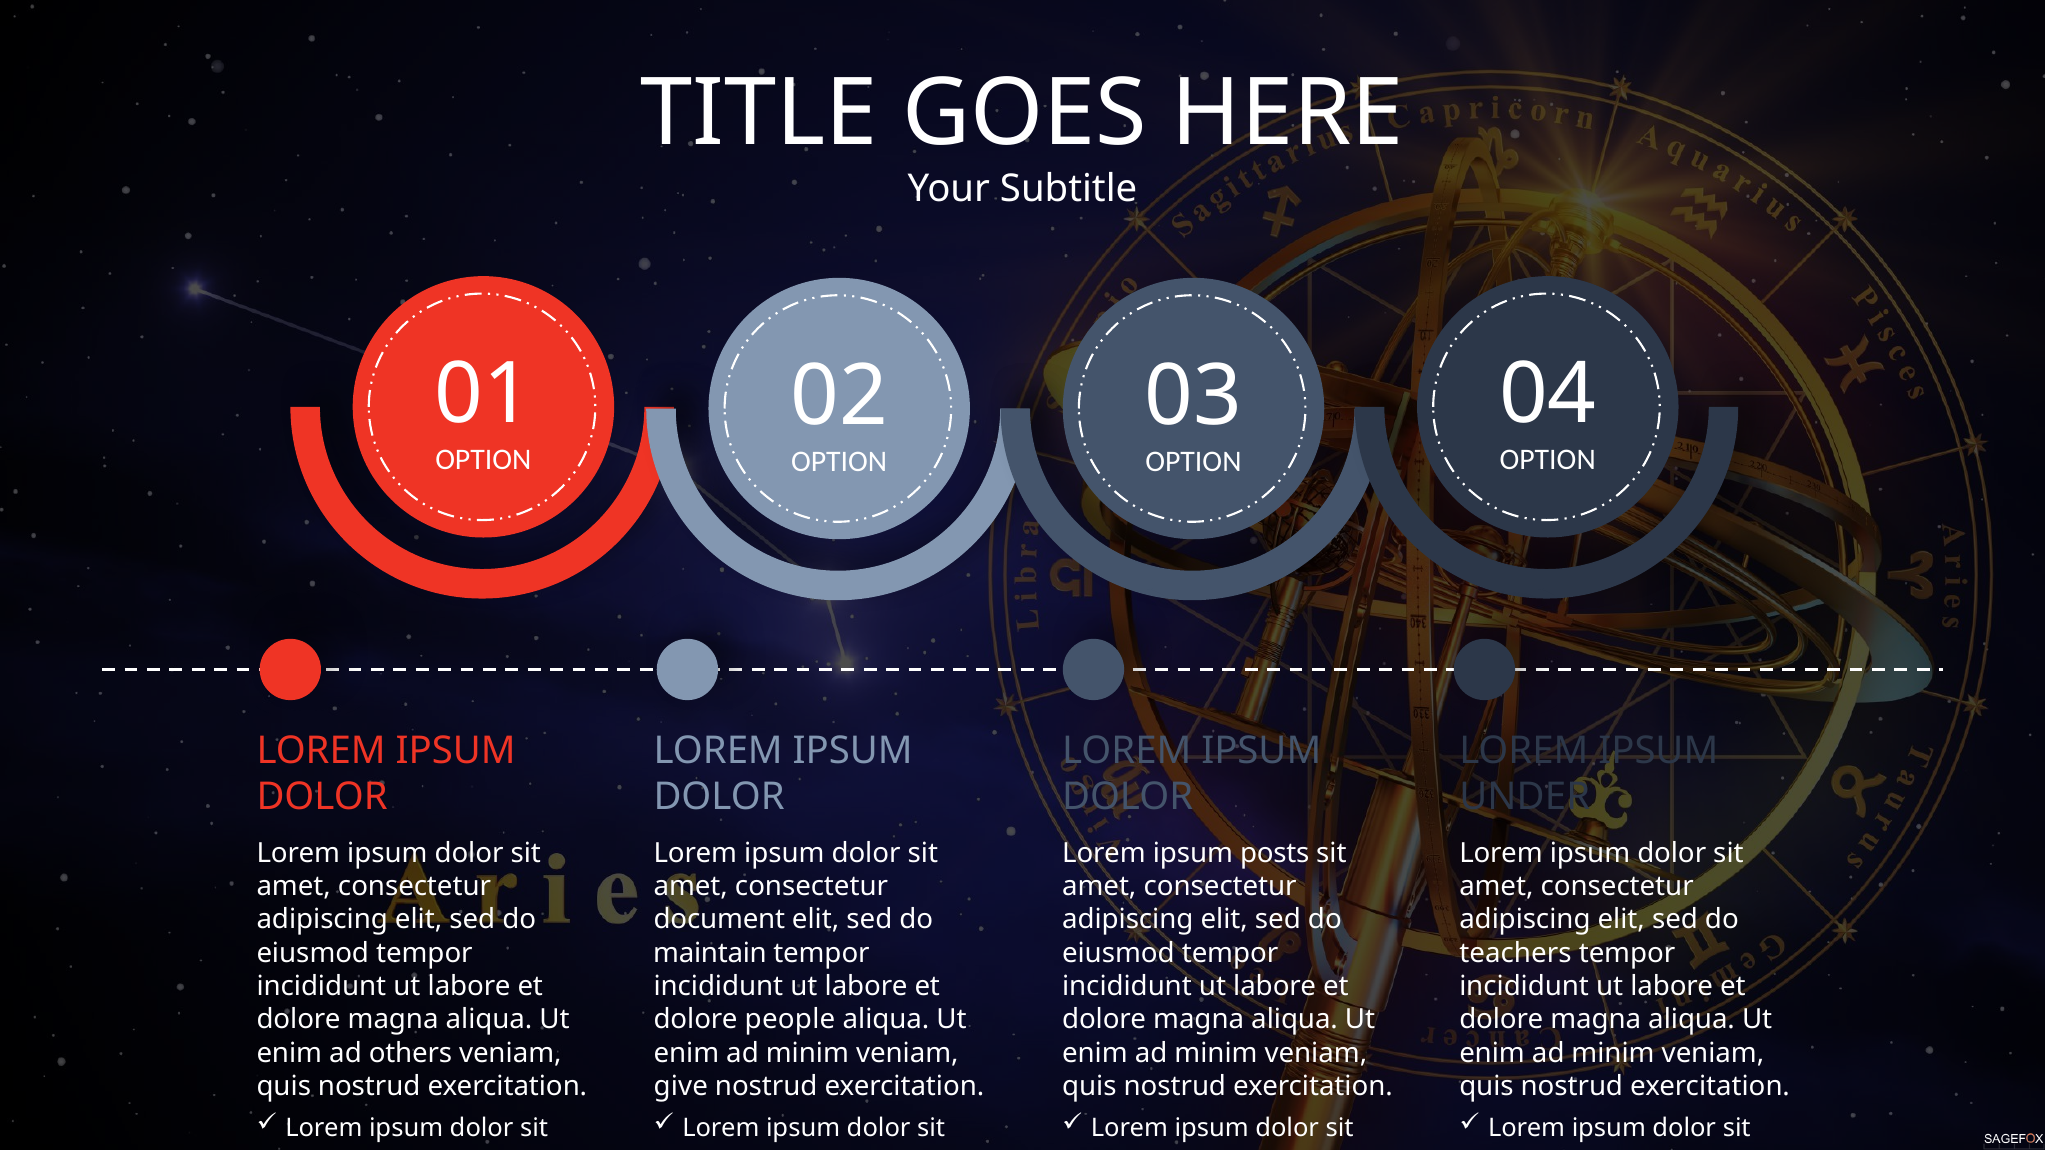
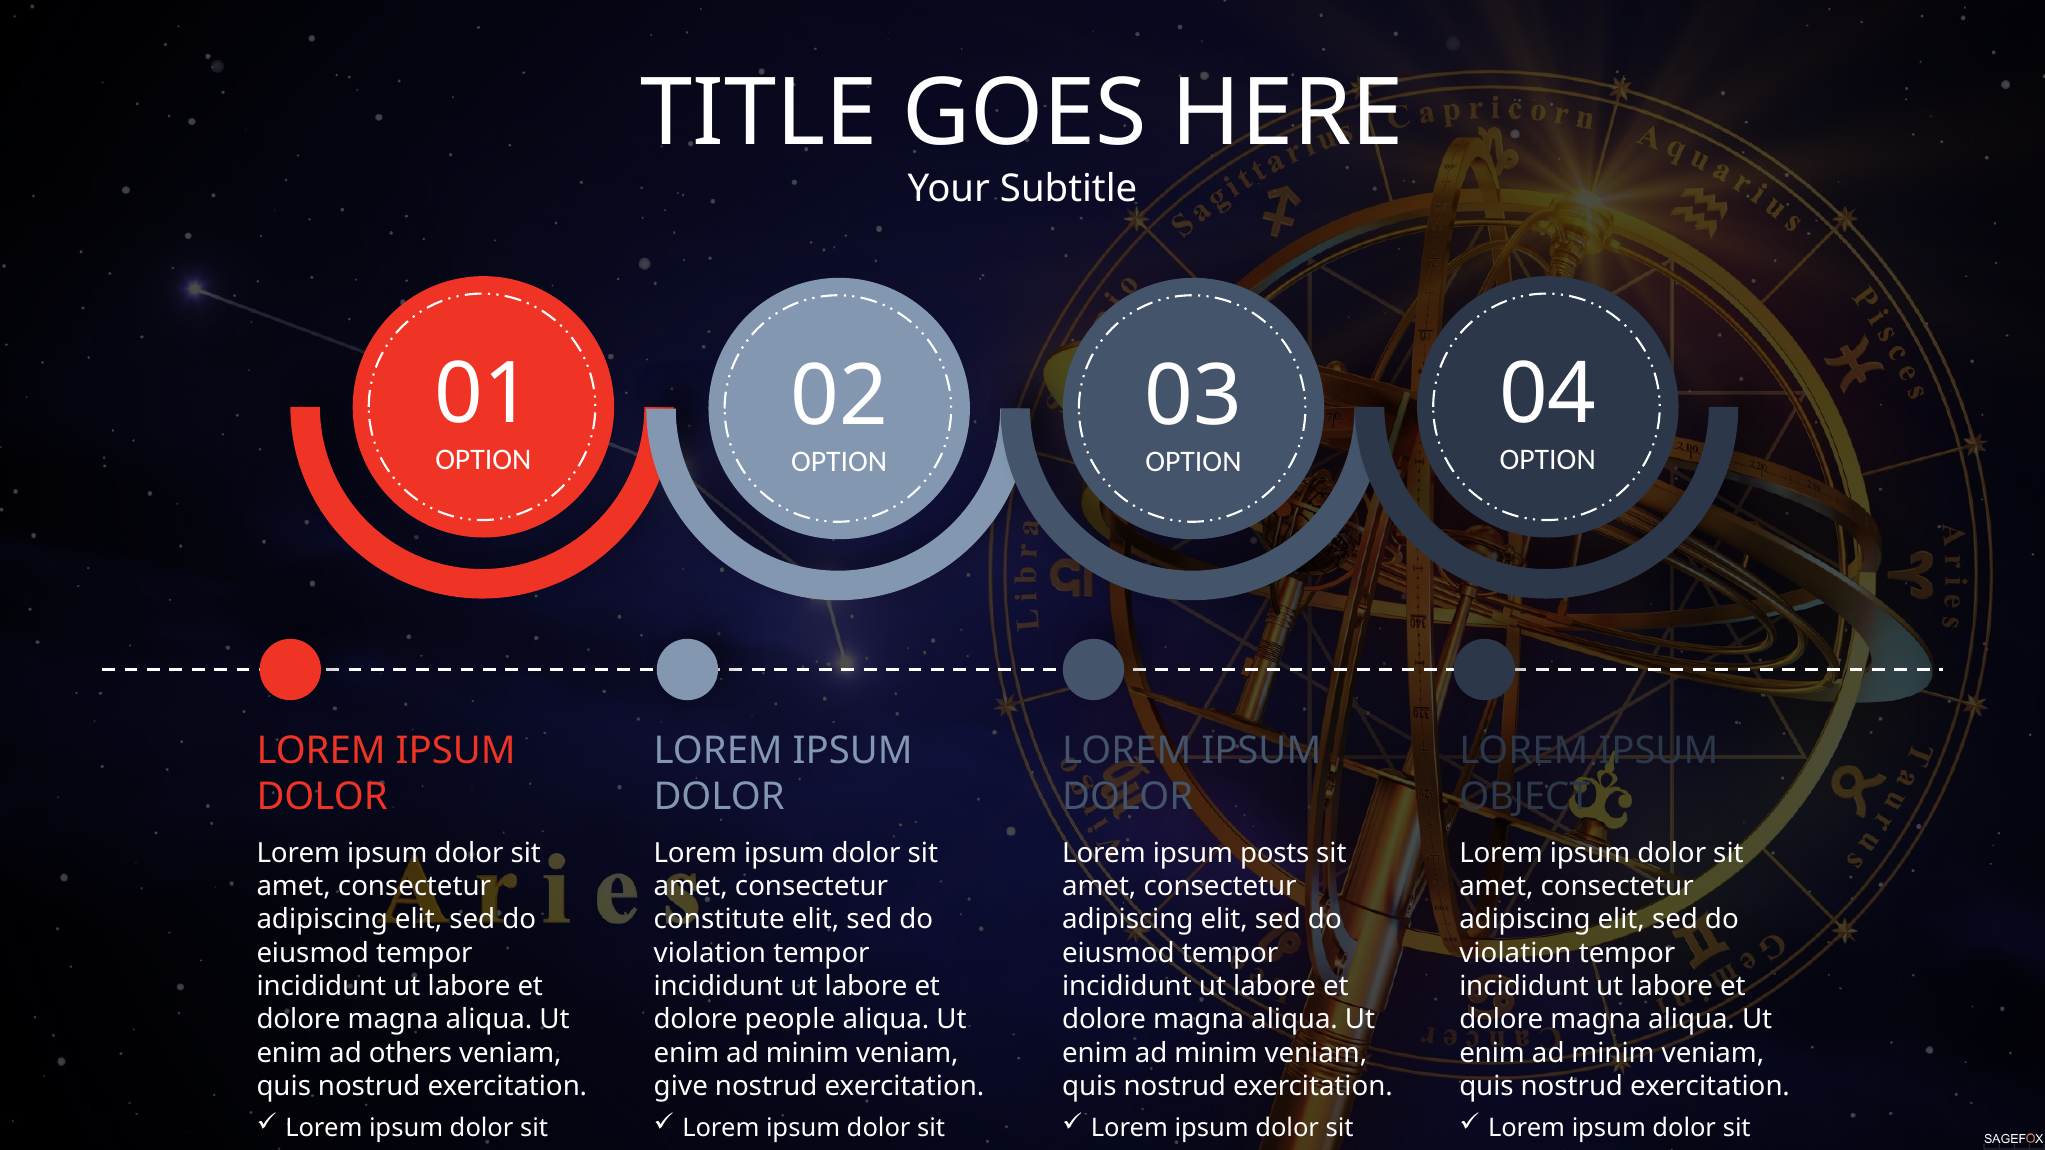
UNDER: UNDER -> OBJECT
document: document -> constitute
maintain at (710, 953): maintain -> violation
teachers at (1515, 953): teachers -> violation
